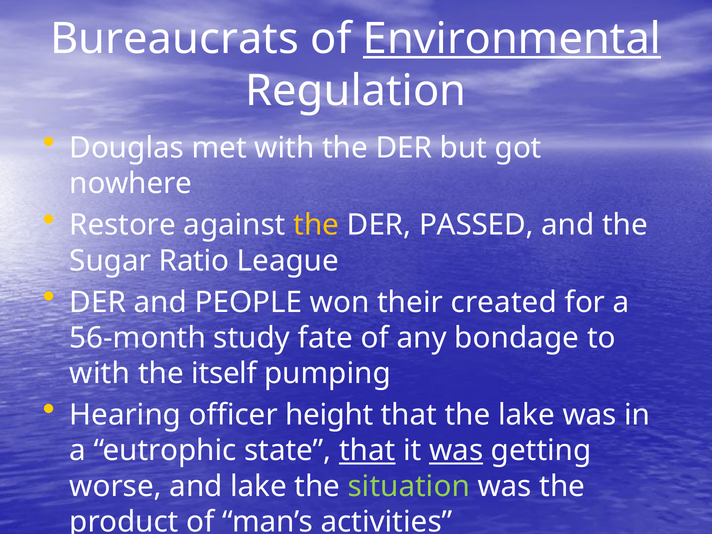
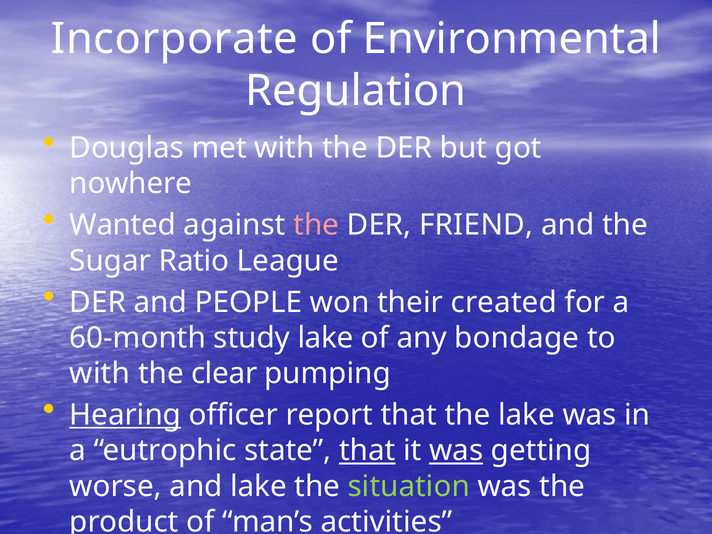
Bureaucrats: Bureaucrats -> Incorporate
Environmental underline: present -> none
Restore: Restore -> Wanted
the at (316, 225) colour: yellow -> pink
PASSED: PASSED -> FRIEND
56-month: 56-month -> 60-month
study fate: fate -> lake
itself: itself -> clear
Hearing underline: none -> present
height: height -> report
